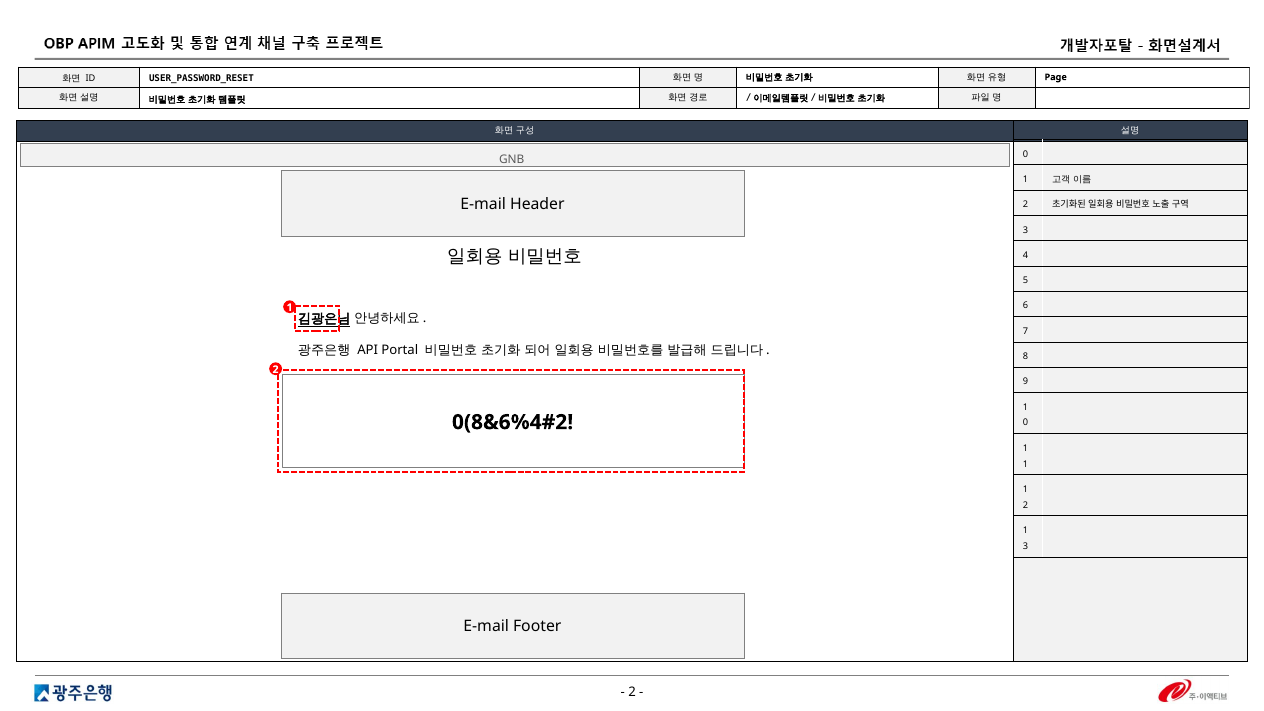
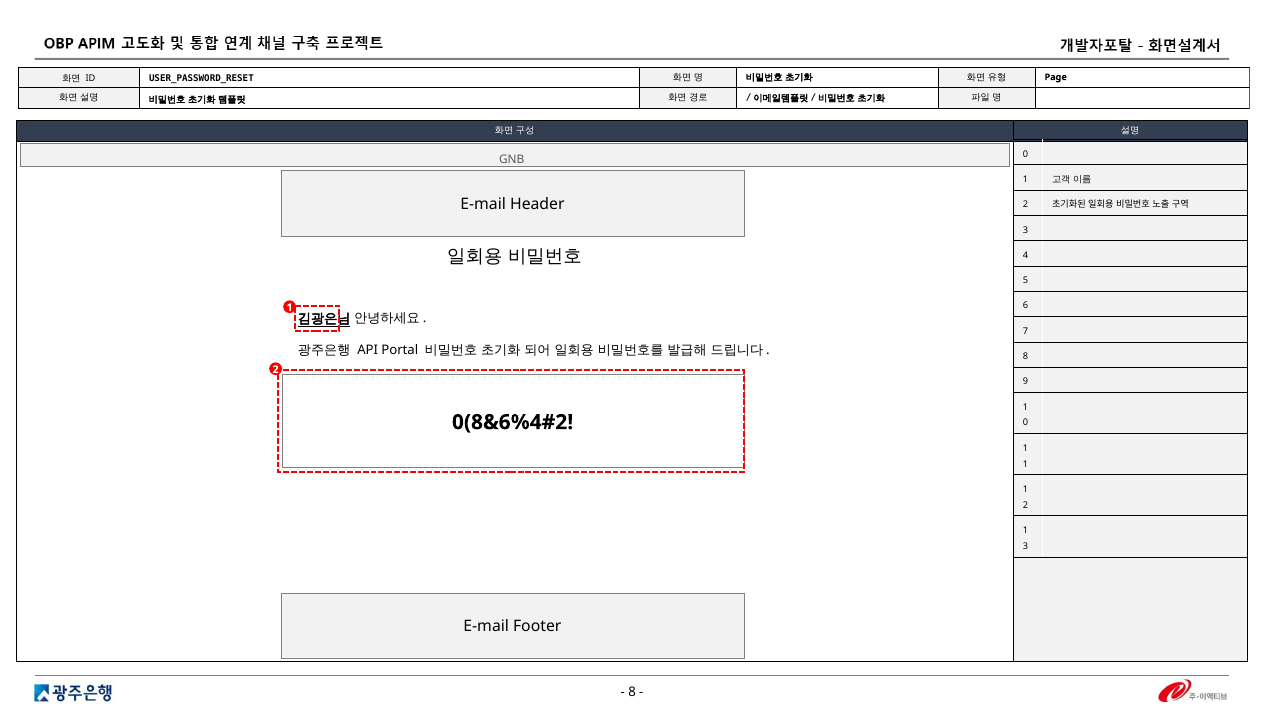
2 at (632, 692): 2 -> 8
